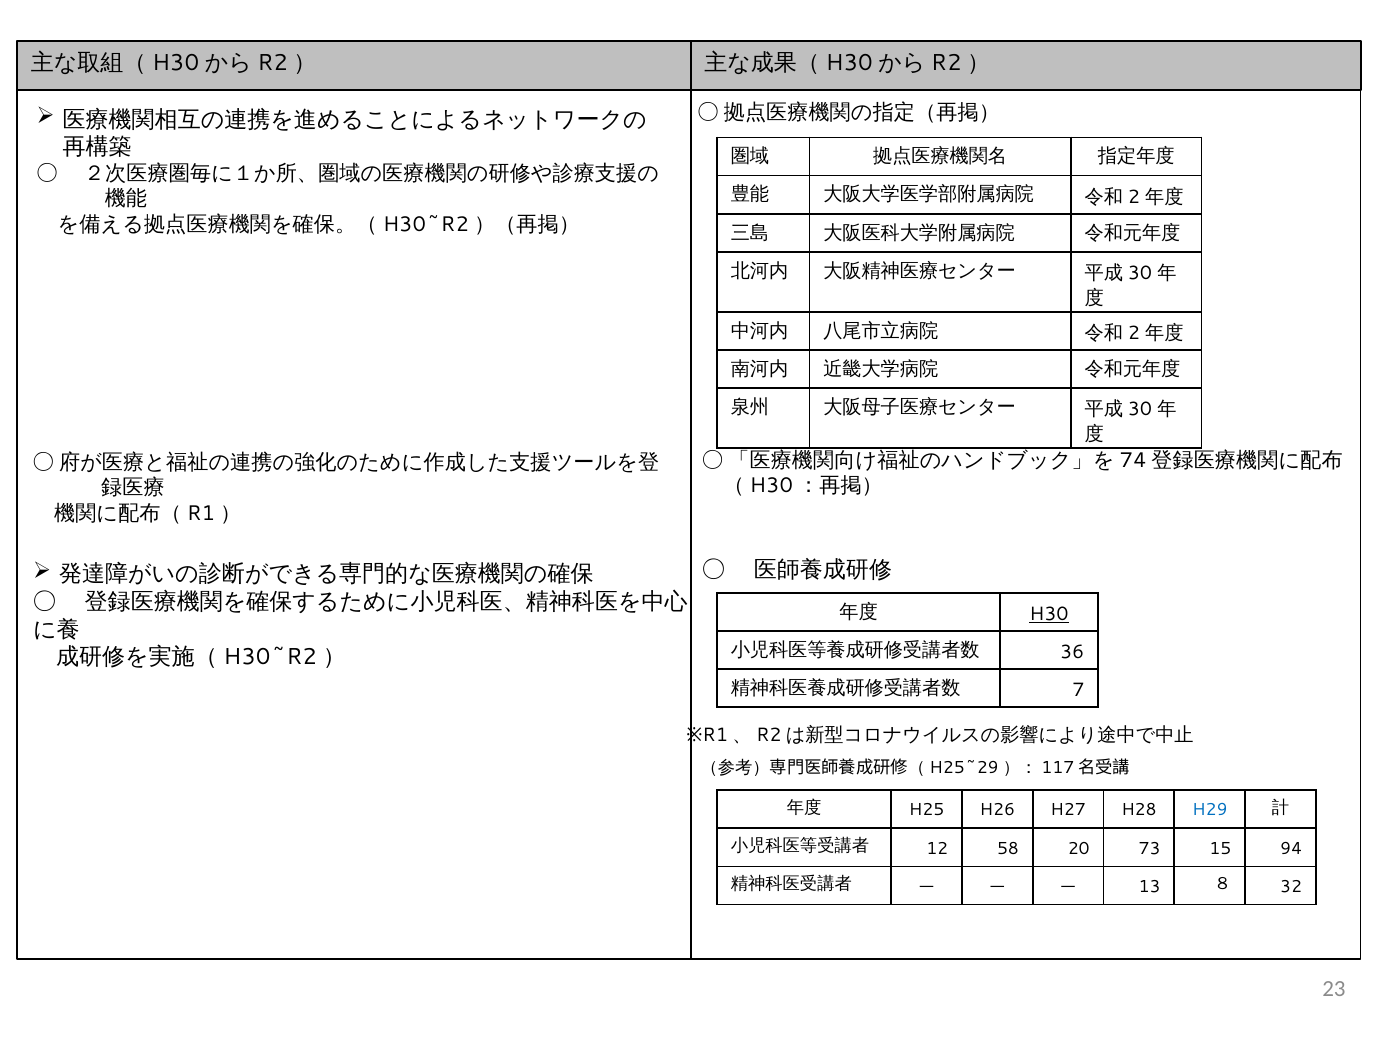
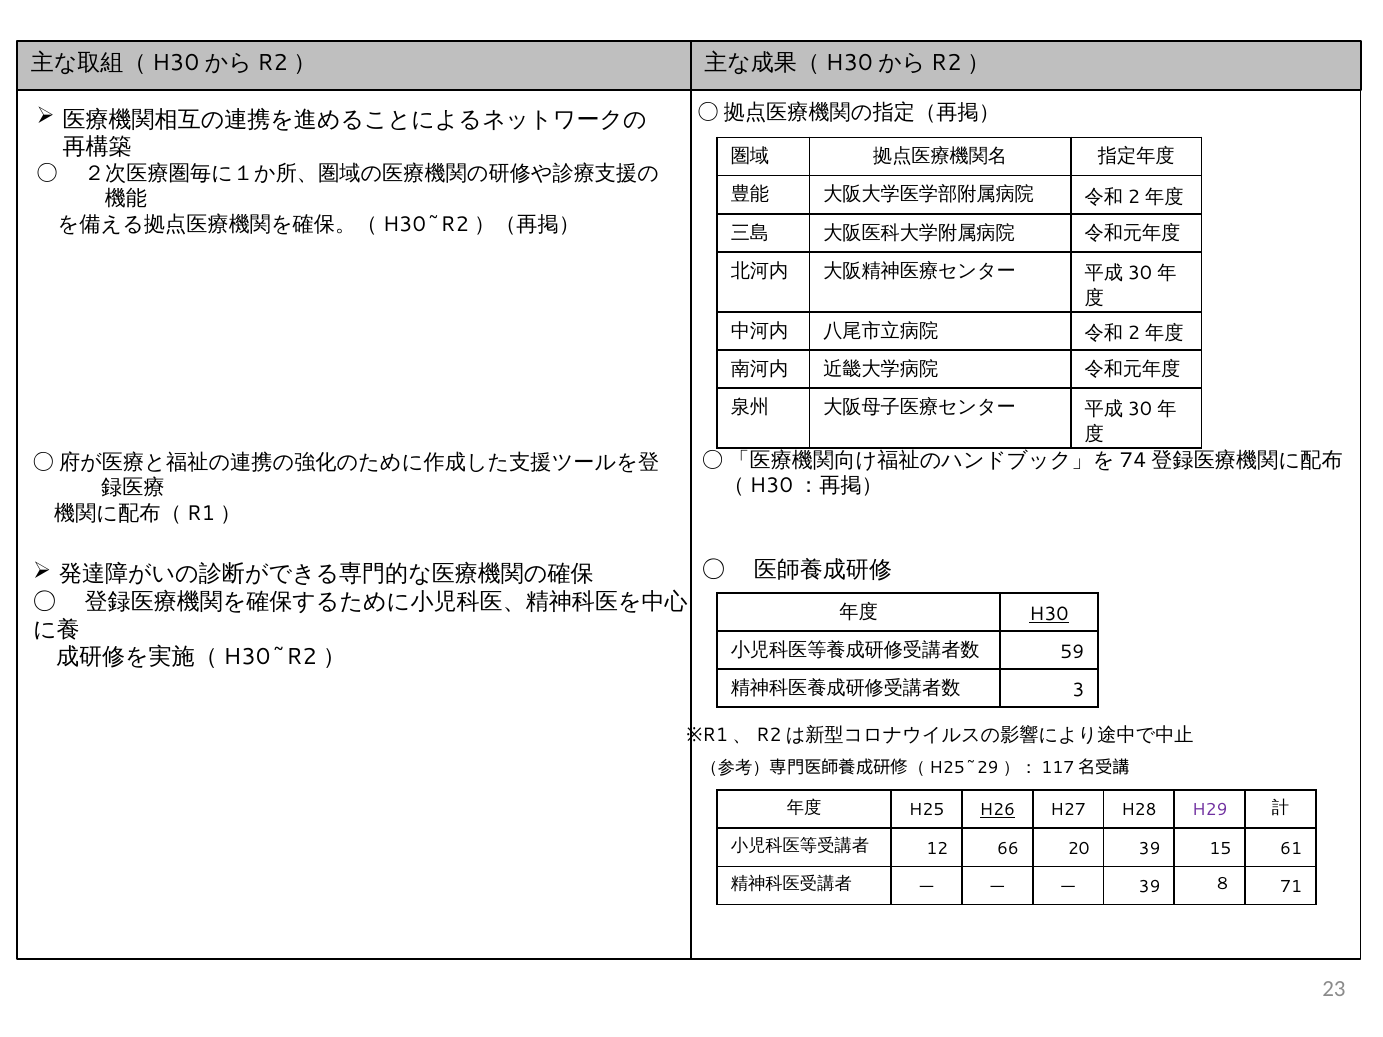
36: 36 -> 59
7: 7 -> 3
H26 underline: none -> present
H29 colour: blue -> purple
58: 58 -> 66
20 73: 73 -> 39
94: 94 -> 61
13 at (1150, 887): 13 -> 39
32: 32 -> 71
